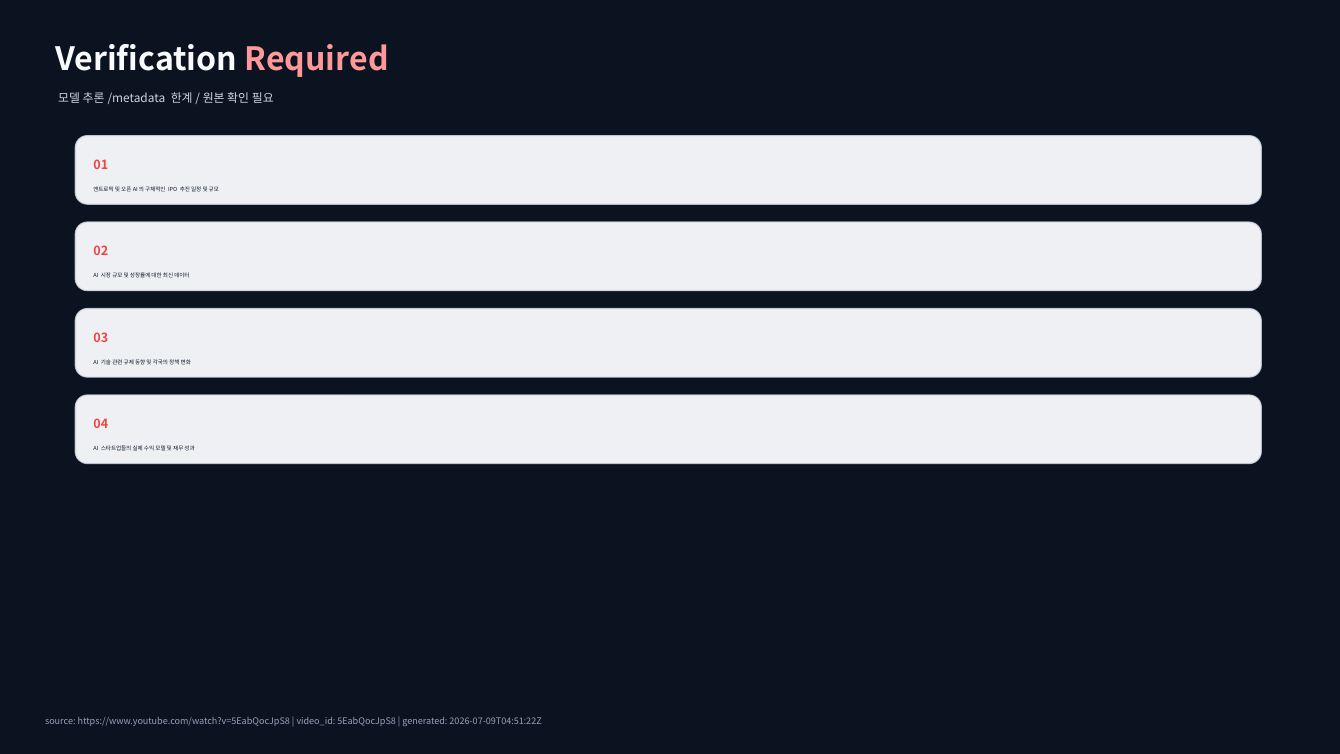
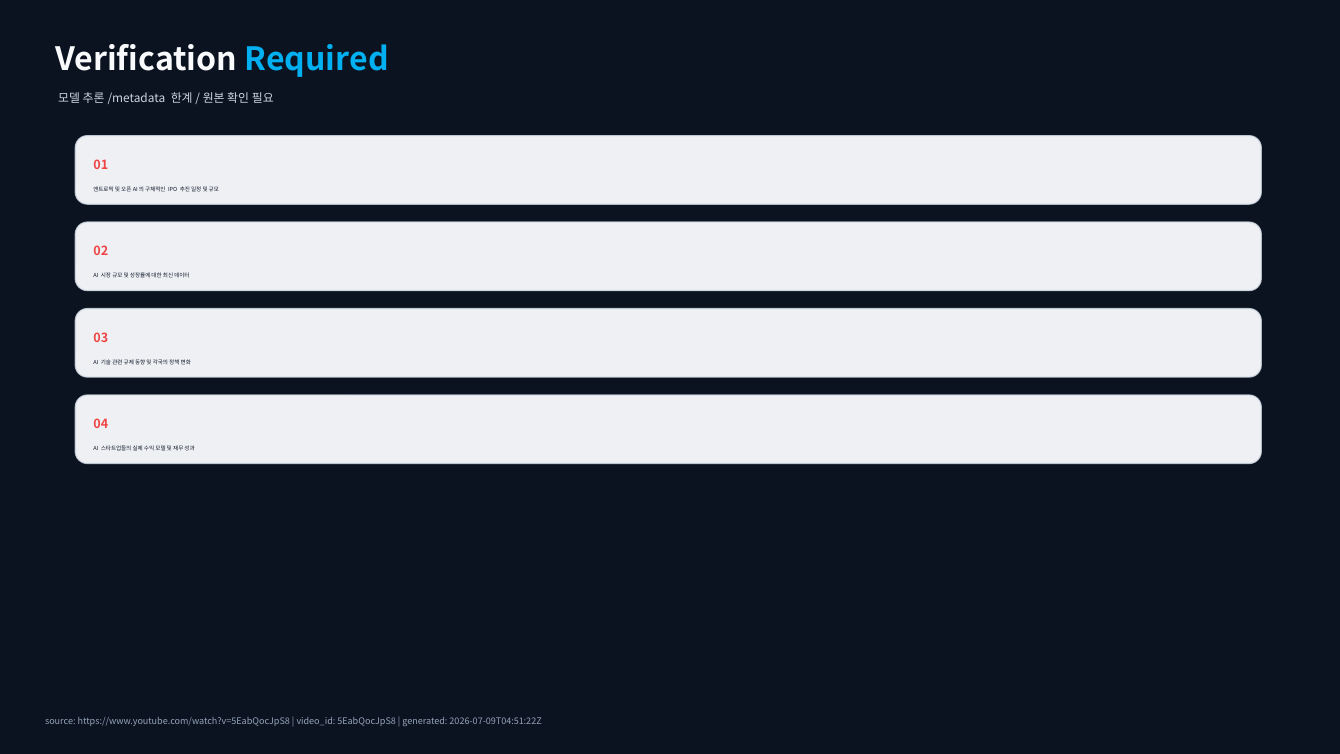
Required colour: pink -> light blue
